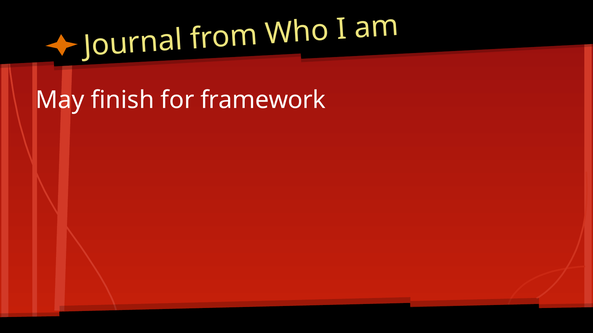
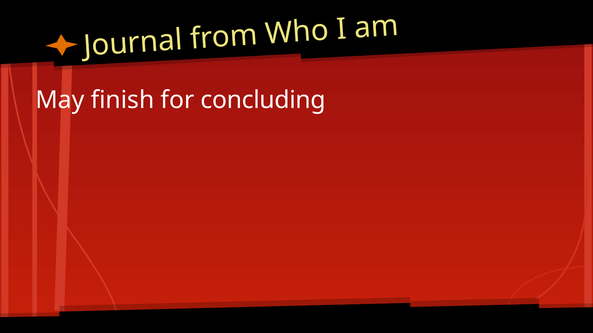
framework: framework -> concluding
